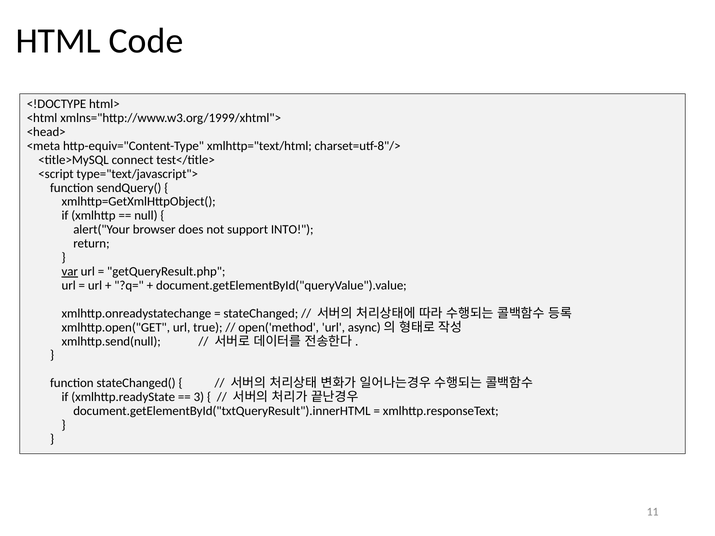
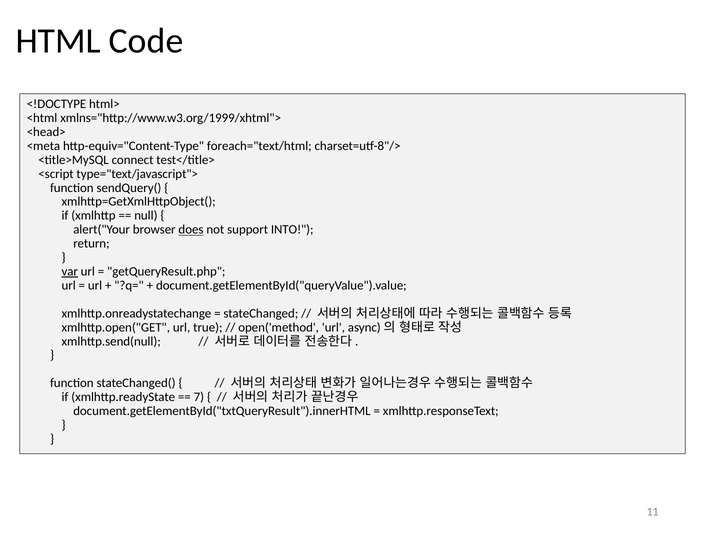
xmlhttp="text/html: xmlhttp="text/html -> foreach="text/html
does underline: none -> present
3: 3 -> 7
